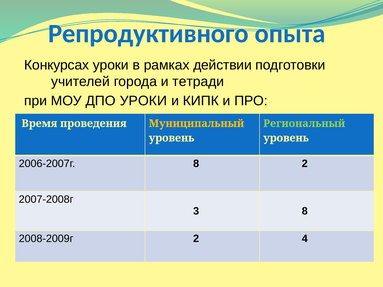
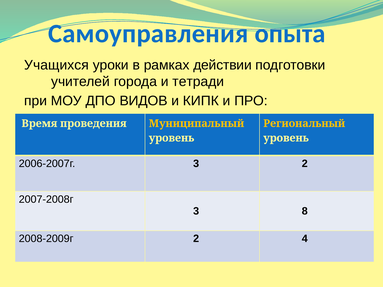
Репродуктивного: Репродуктивного -> Самоуправления
Конкурсах: Конкурсах -> Учащихся
ДПО УРОКИ: УРОКИ -> ВИДОВ
Региональный colour: light green -> yellow
2006-2007г 8: 8 -> 3
